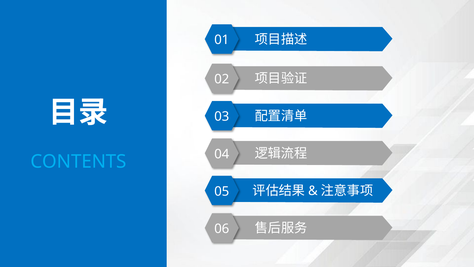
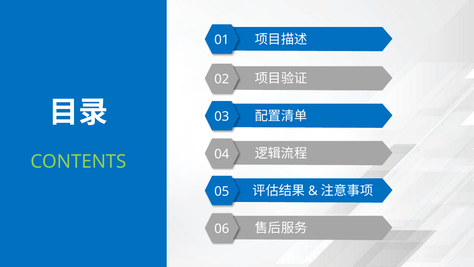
CONTENTS colour: light blue -> light green
